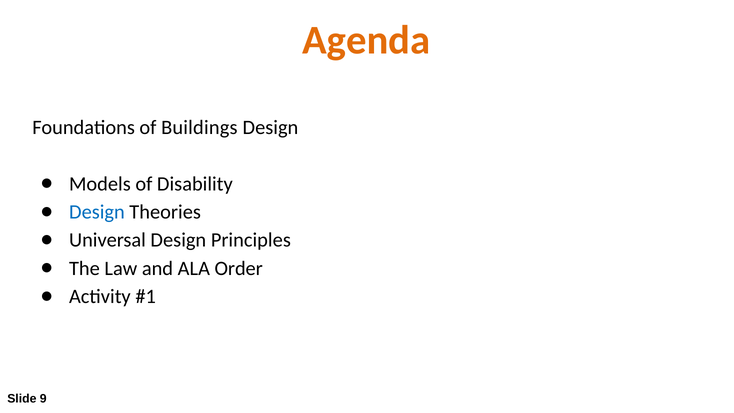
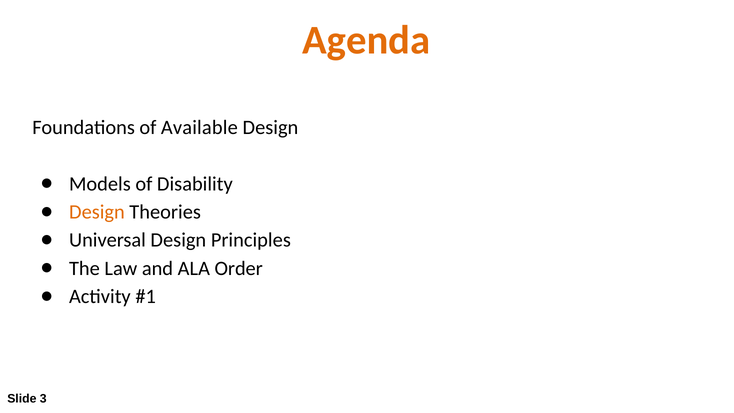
Buildings: Buildings -> Available
Design at (97, 212) colour: blue -> orange
9: 9 -> 3
